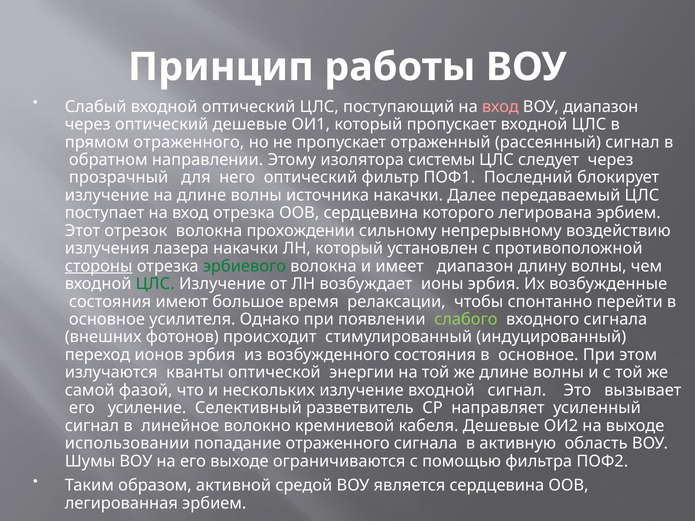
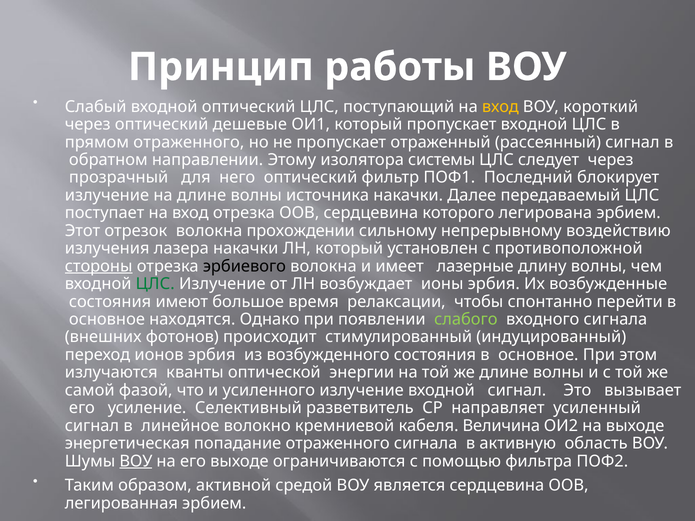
вход at (500, 107) colour: pink -> yellow
ВОУ диапазон: диапазон -> короткий
эрбиевого colour: green -> black
имеет диапазон: диапазон -> лазерные
усилителя: усилителя -> находятся
нескольких: нескольких -> усиленного
кабеля Дешевые: Дешевые -> Величина
использовании: использовании -> энергетическая
ВОУ at (136, 461) underline: none -> present
